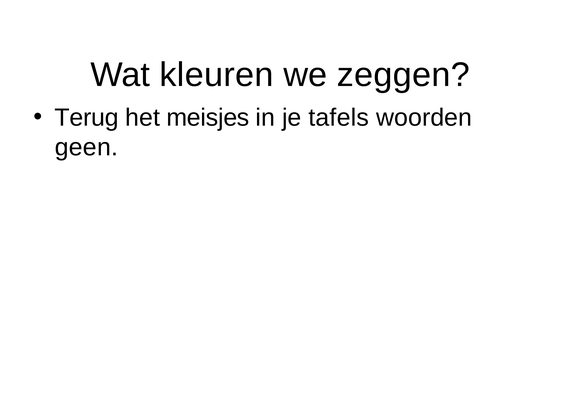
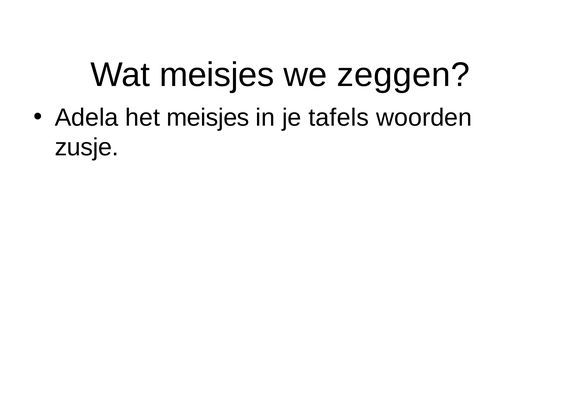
Wat kleuren: kleuren -> meisjes
Terug: Terug -> Adela
geen: geen -> zusje
